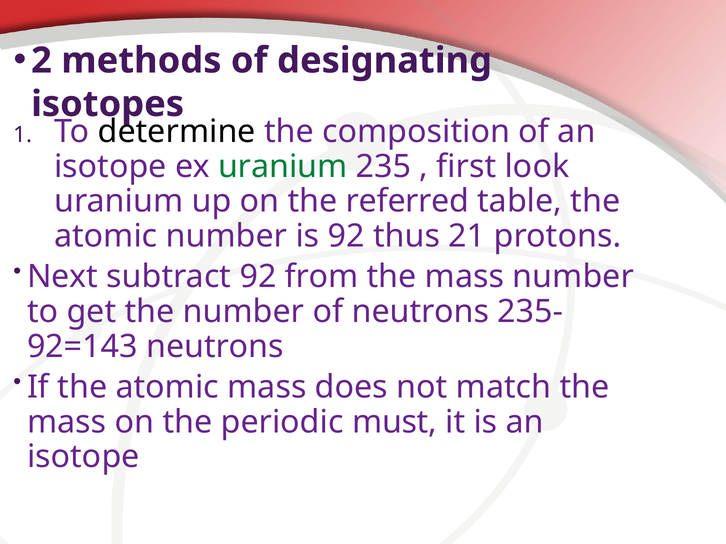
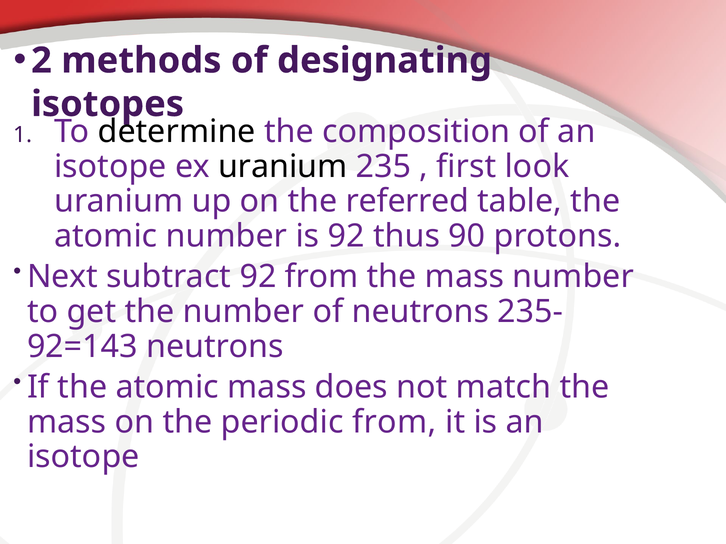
uranium at (283, 167) colour: green -> black
21: 21 -> 90
periodic must: must -> from
